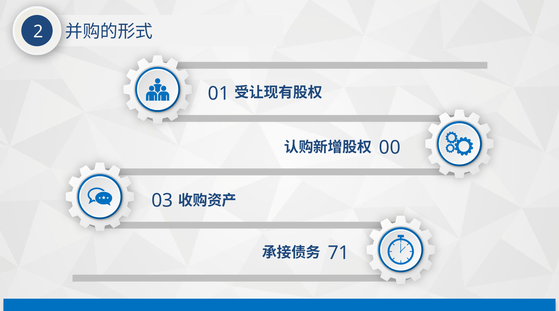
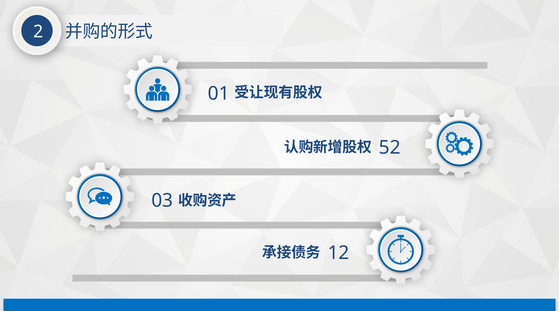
00: 00 -> 52
71: 71 -> 12
